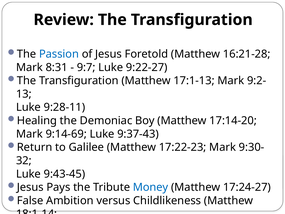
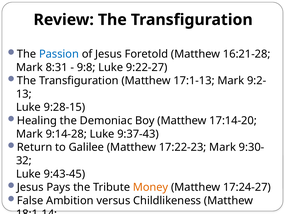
9:7: 9:7 -> 9:8
9:28-11: 9:28-11 -> 9:28-15
9:14-69: 9:14-69 -> 9:14-28
Money colour: blue -> orange
